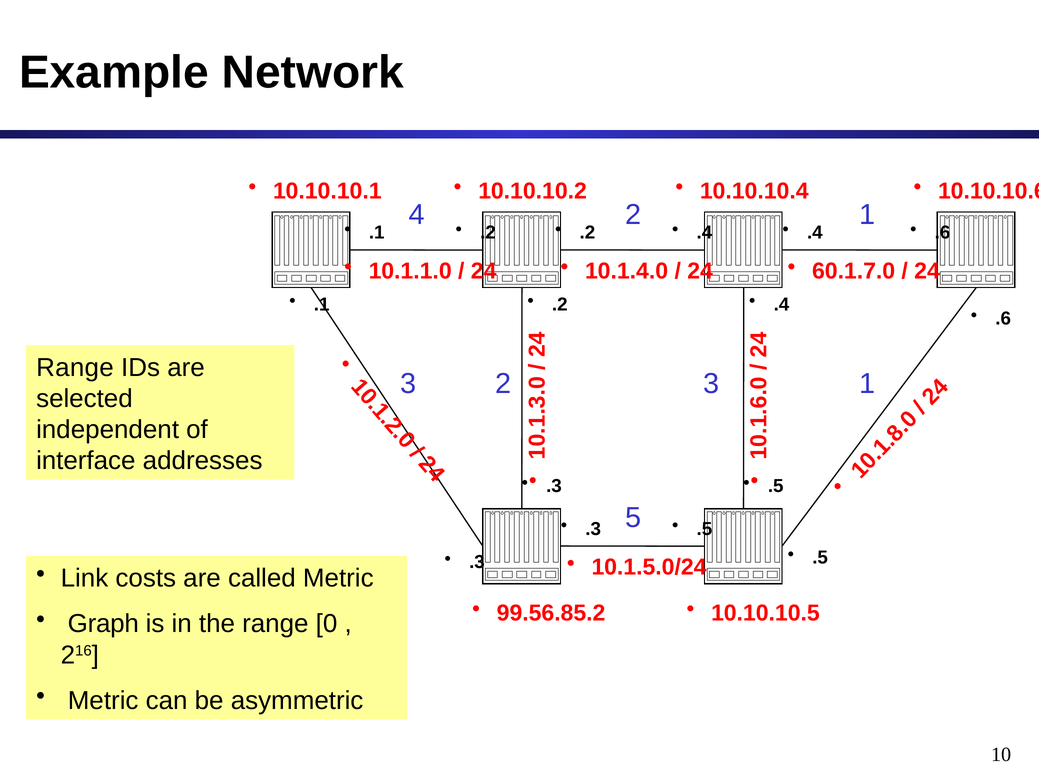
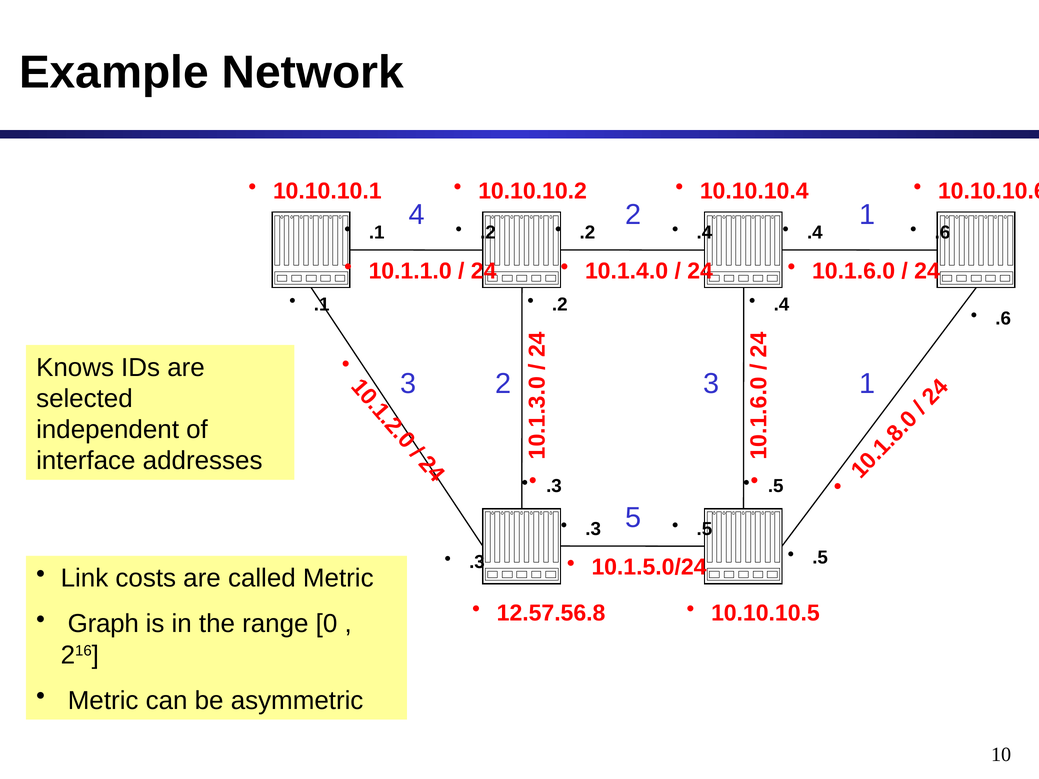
60.1.7.0: 60.1.7.0 -> 10.1.6.0
Range at (75, 368): Range -> Knows
99.56.85.2: 99.56.85.2 -> 12.57.56.8
